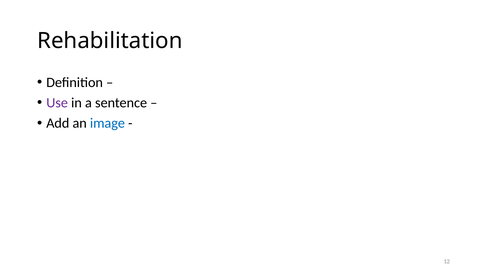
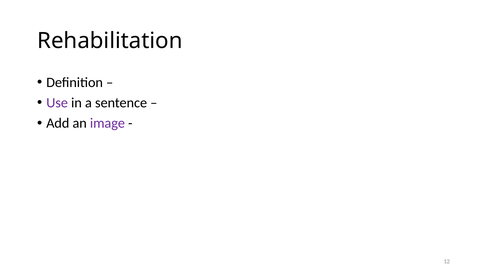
image colour: blue -> purple
